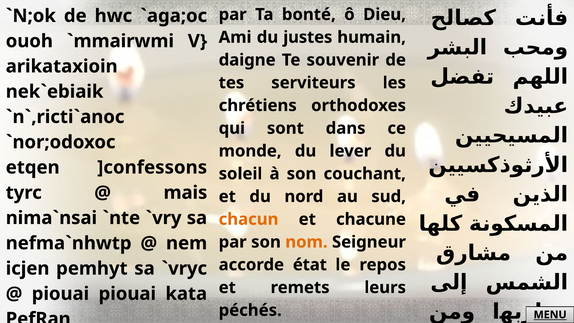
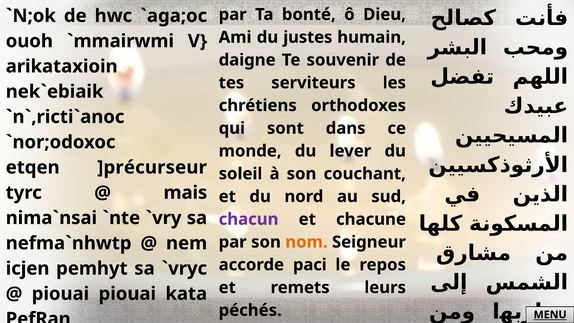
]confessons: ]confessons -> ]précurseur
chacun colour: orange -> purple
état: état -> paci
